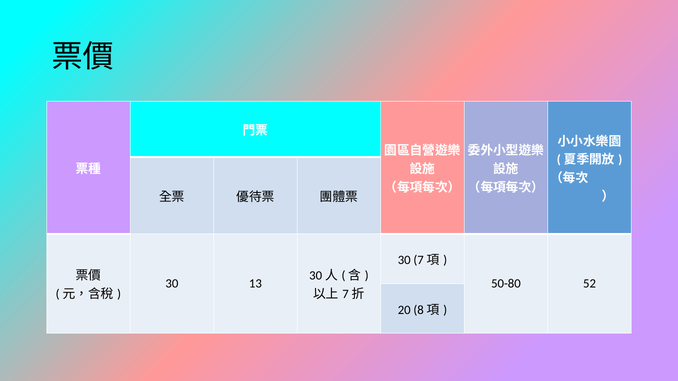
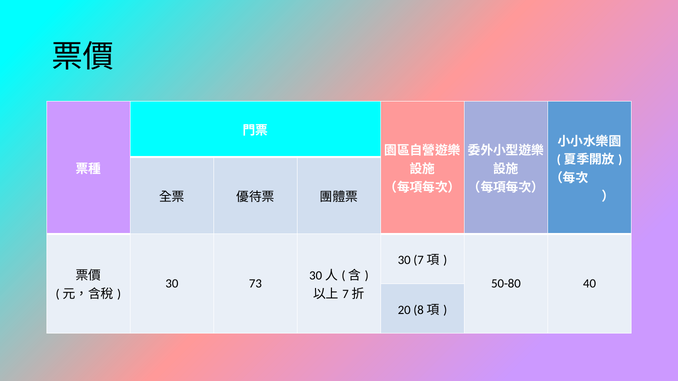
13: 13 -> 73
52: 52 -> 40
